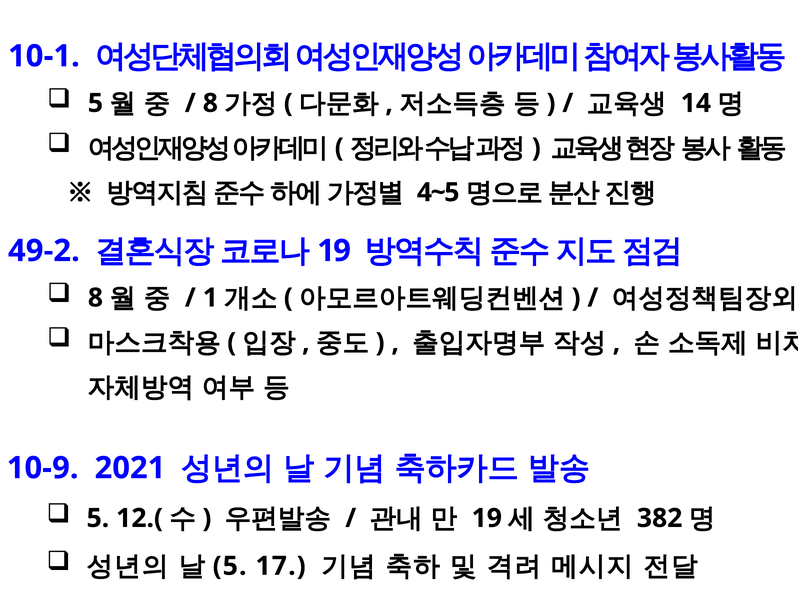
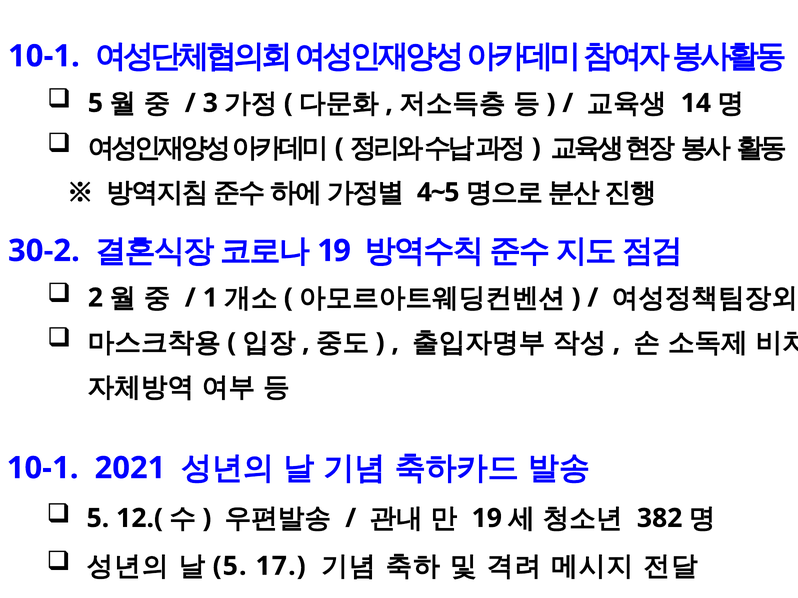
8 at (210, 103): 8 -> 3
49-2: 49-2 -> 30-2
8 at (95, 298): 8 -> 2
10-9 at (43, 468): 10-9 -> 10-1
